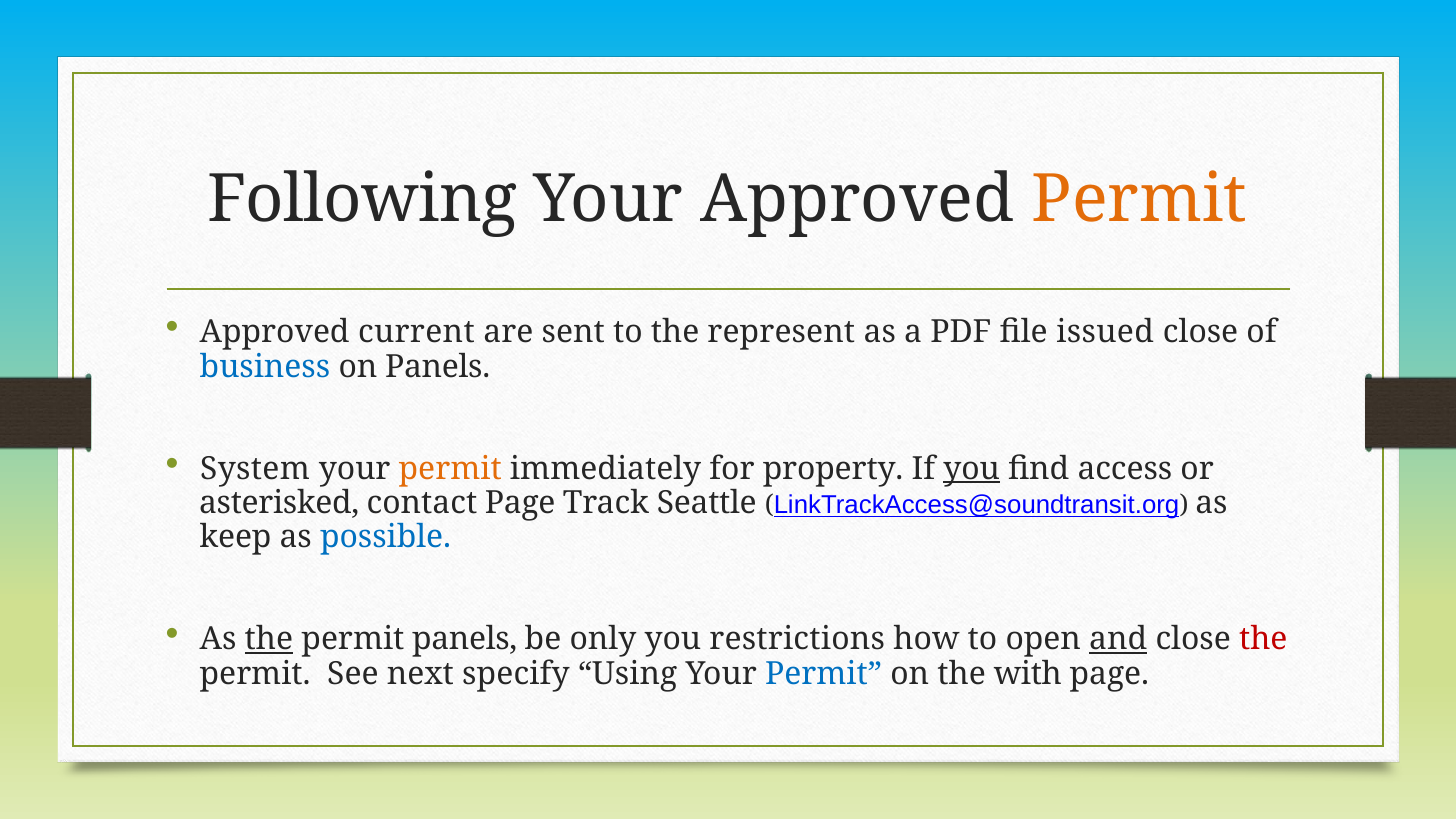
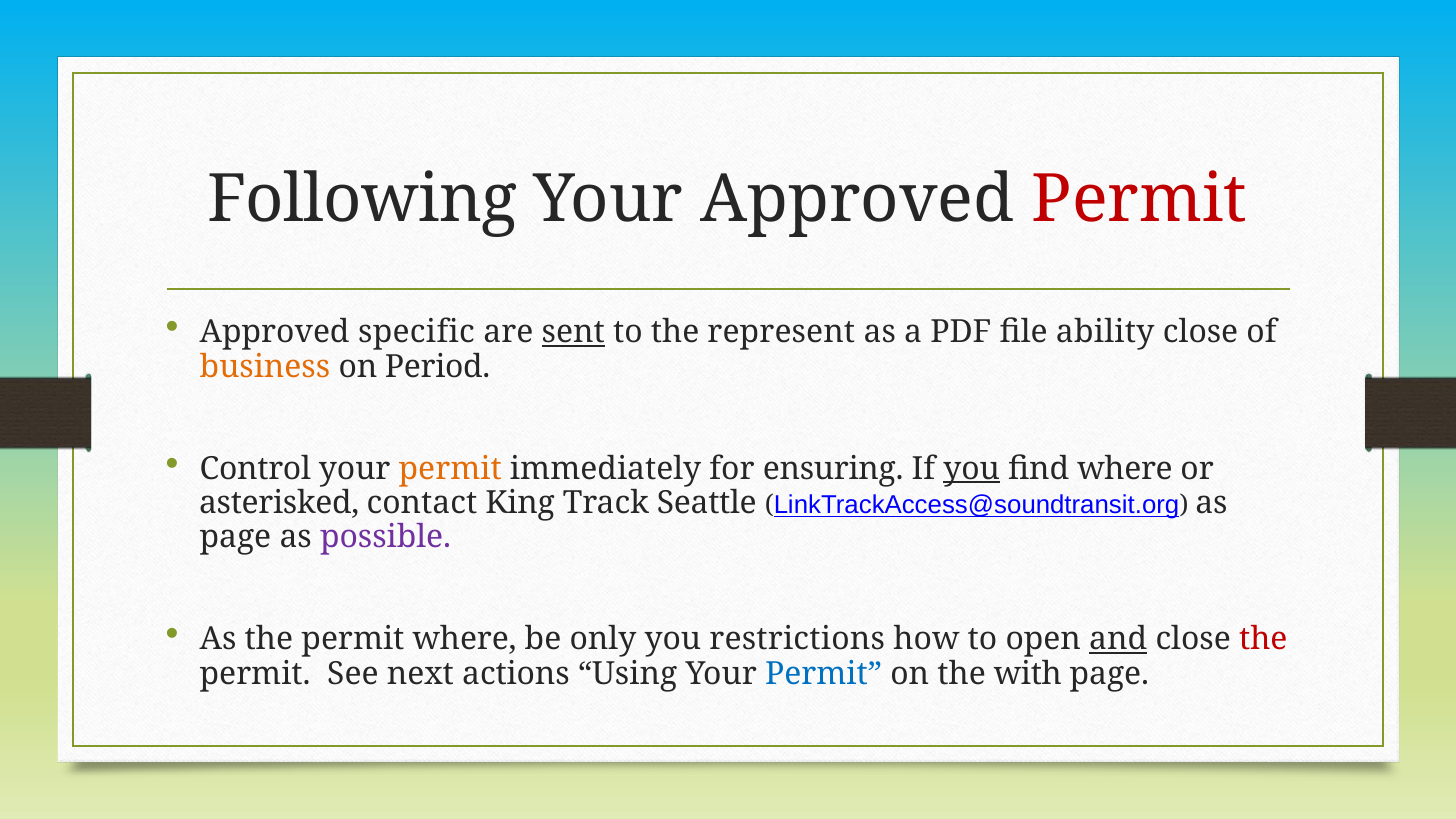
Permit at (1139, 200) colour: orange -> red
current: current -> specific
sent underline: none -> present
issued: issued -> ability
business colour: blue -> orange
on Panels: Panels -> Period
System: System -> Control
property: property -> ensuring
find access: access -> where
contact Page: Page -> King
keep at (236, 537): keep -> page
possible colour: blue -> purple
the at (269, 639) underline: present -> none
permit panels: panels -> where
specify: specify -> actions
